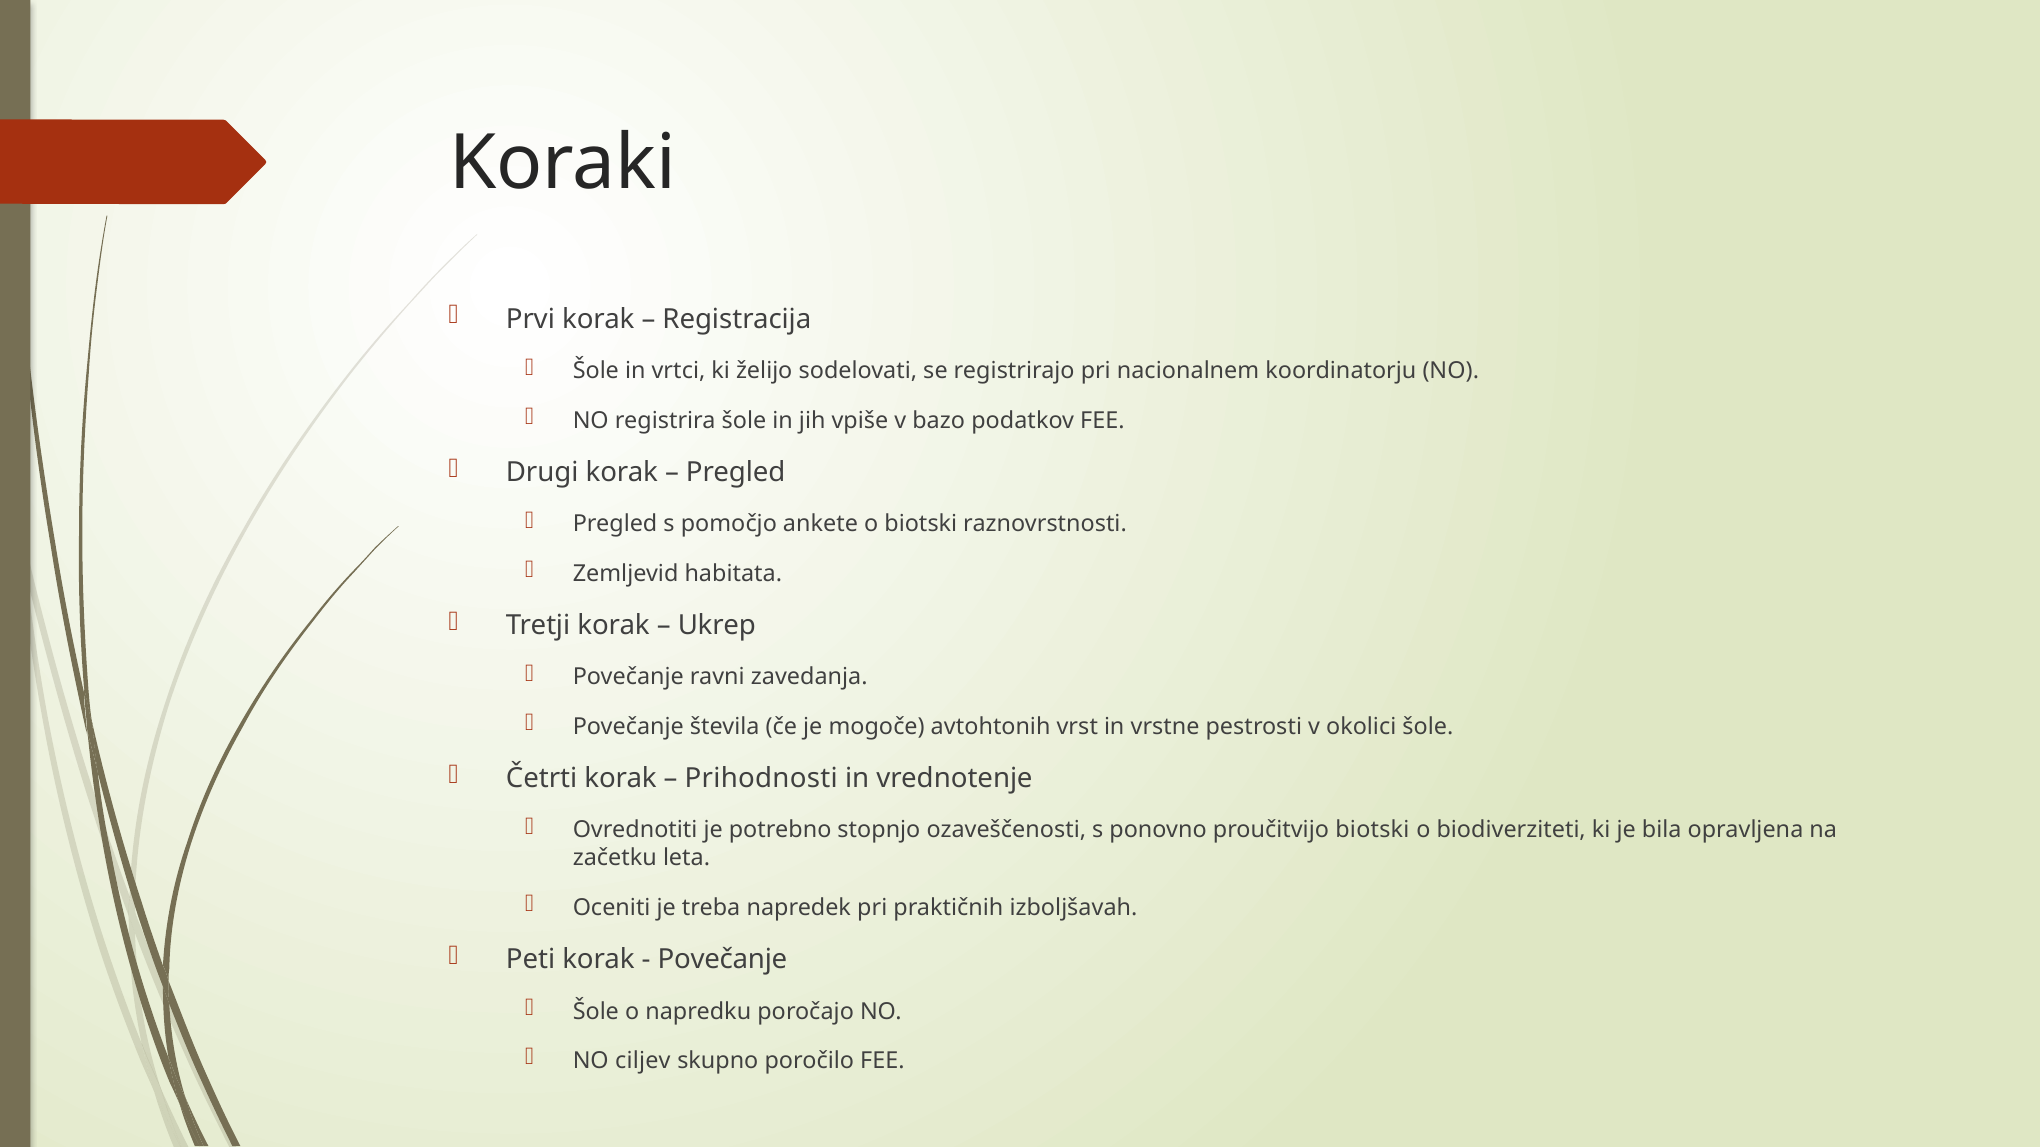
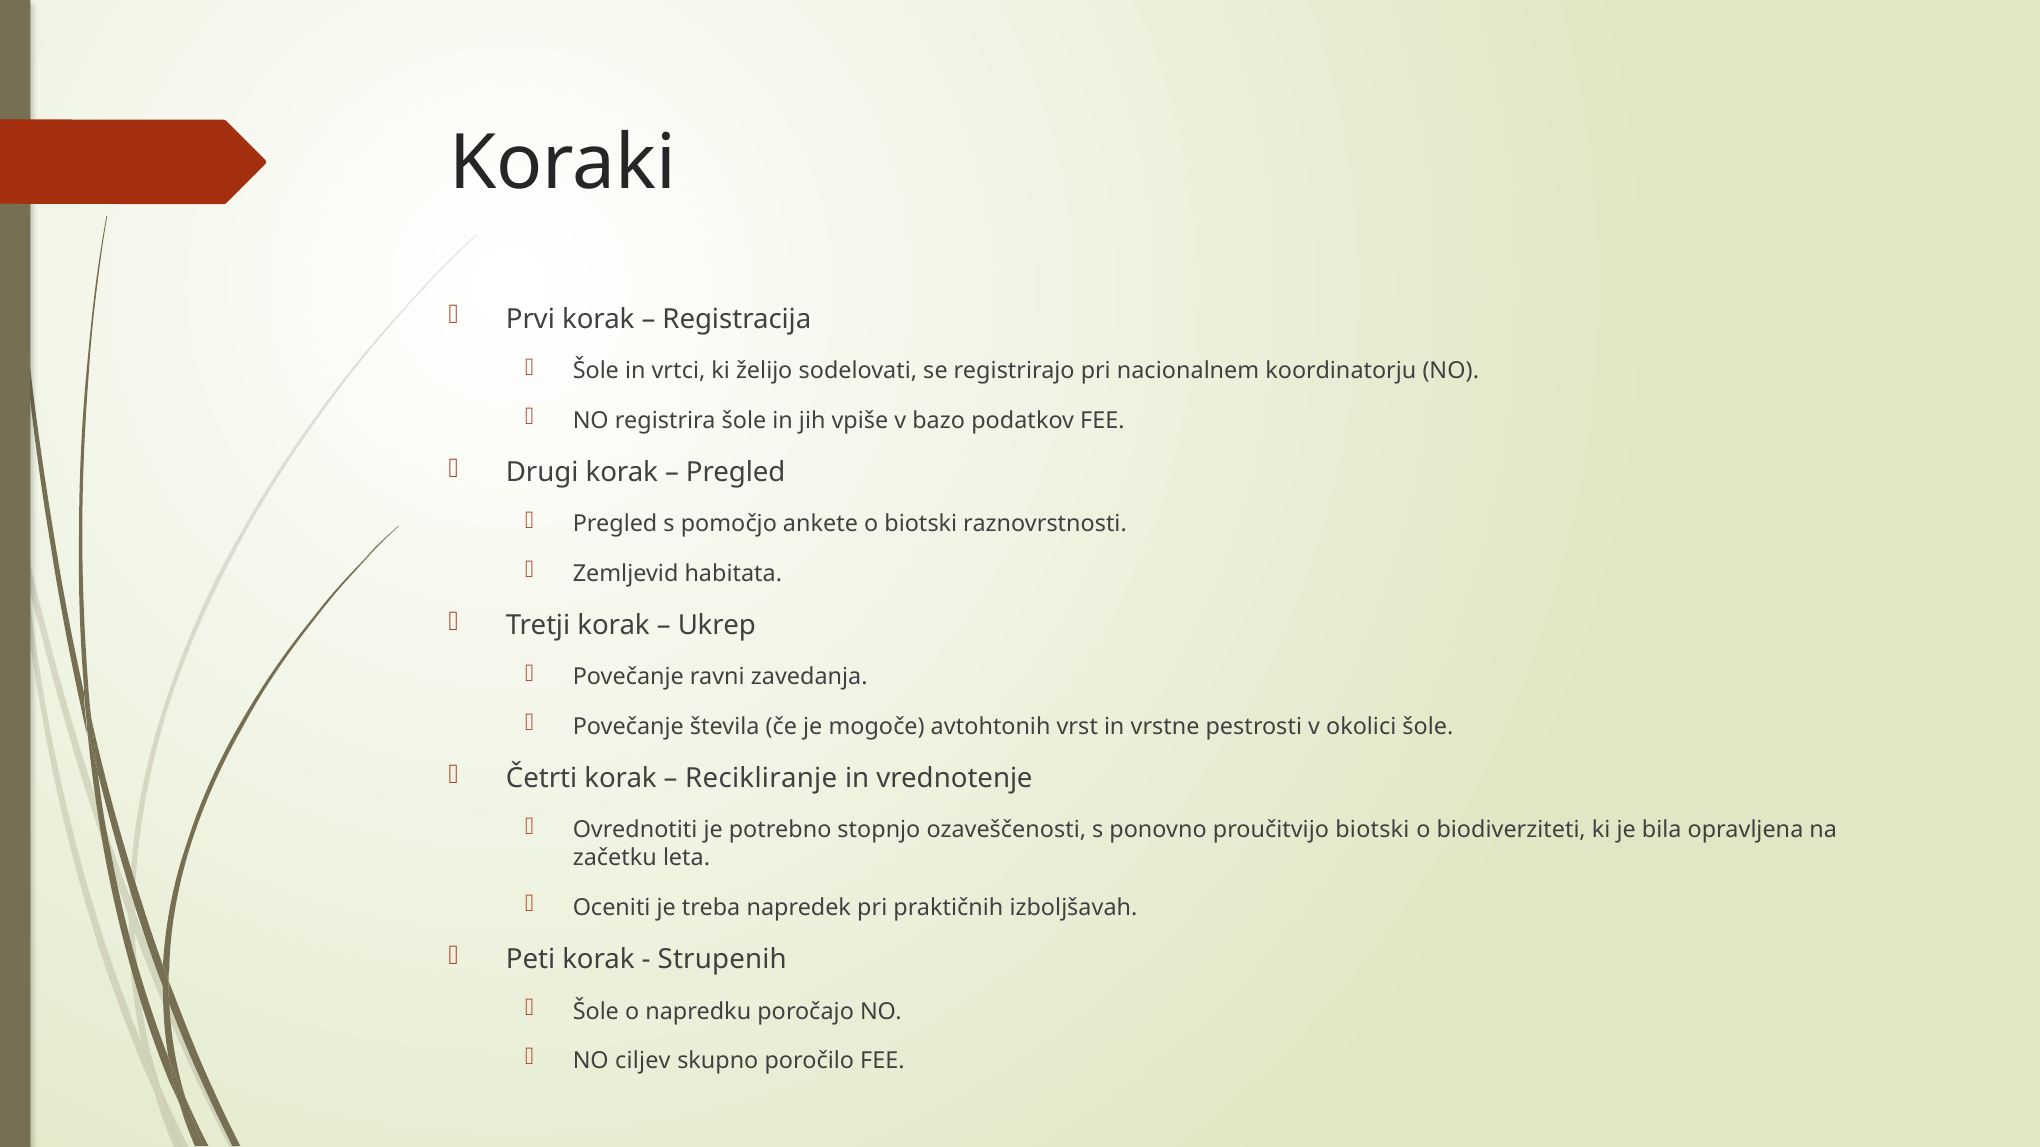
Prihodnosti: Prihodnosti -> Recikliranje
Povečanje at (722, 960): Povečanje -> Strupenih
